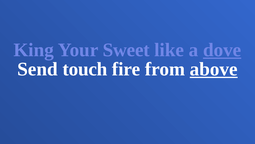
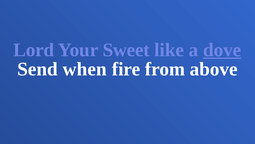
King: King -> Lord
touch: touch -> when
above underline: present -> none
